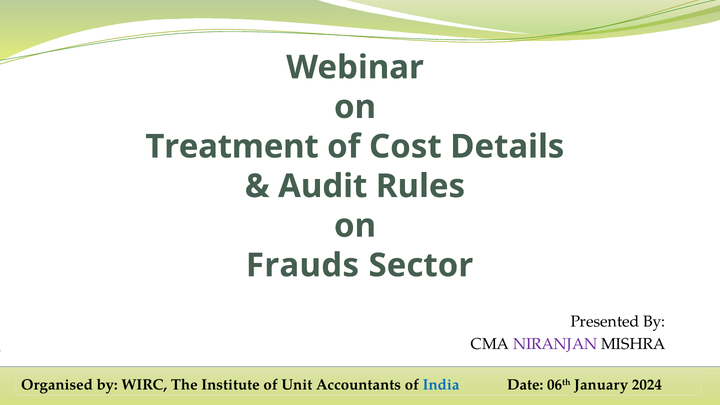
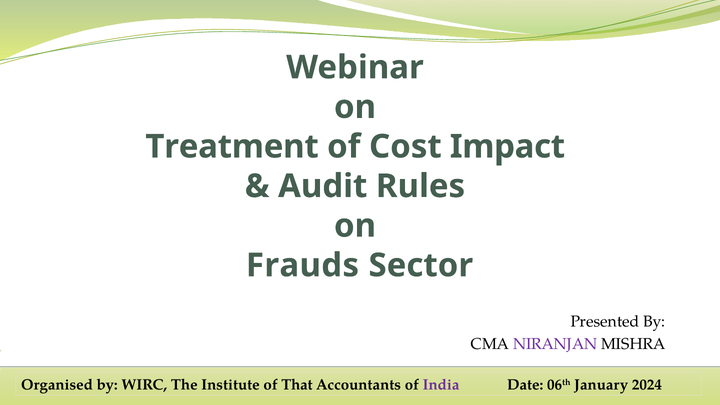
Details: Details -> Impact
Unit: Unit -> That
India colour: blue -> purple
